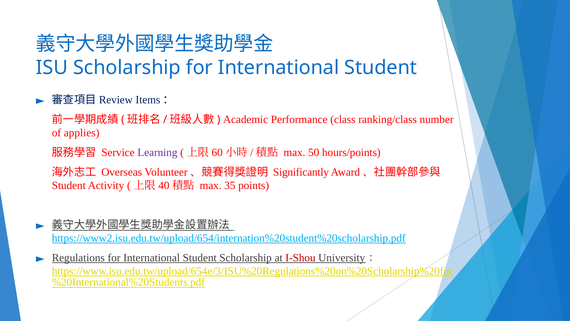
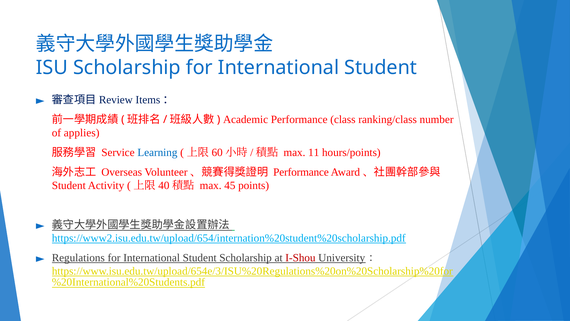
Learning colour: purple -> blue
50: 50 -> 11
Significantly at (301, 172): Significantly -> Performance
35: 35 -> 45
